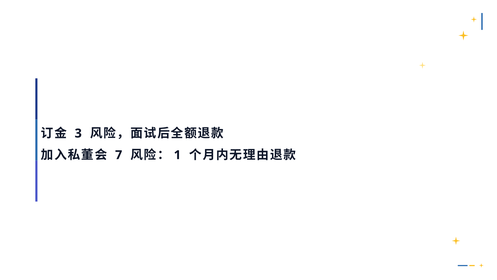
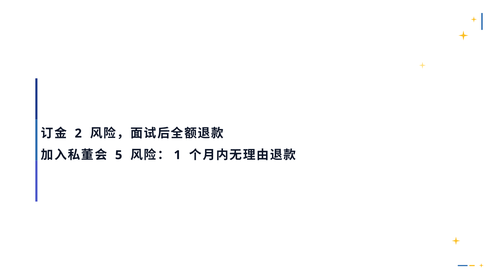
3: 3 -> 2
7: 7 -> 5
